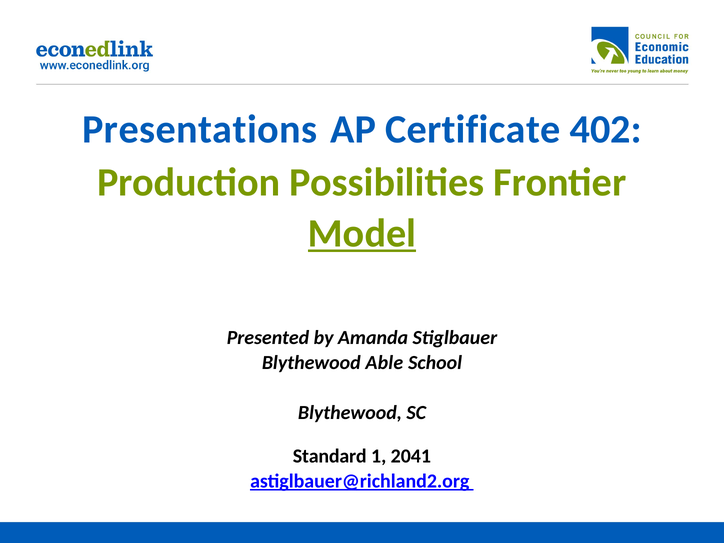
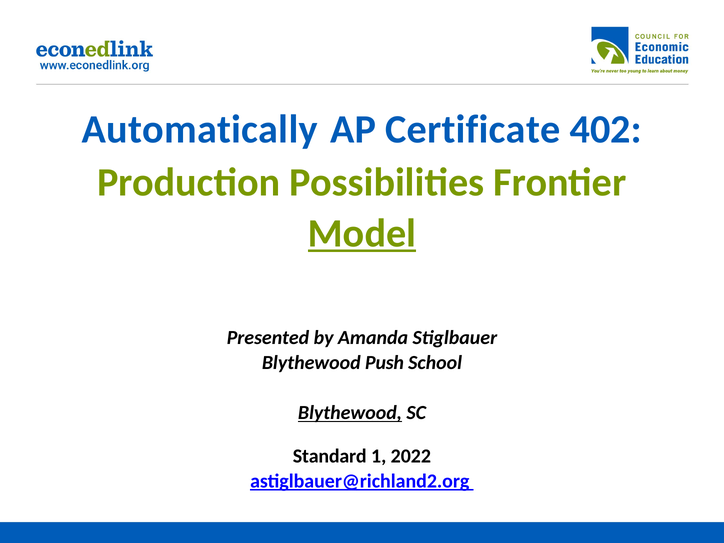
Presentations: Presentations -> Automatically
Able: Able -> Push
Blythewood at (350, 413) underline: none -> present
2041: 2041 -> 2022
